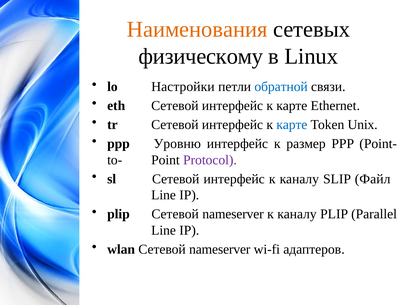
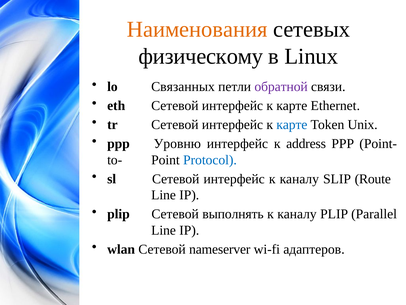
Настройки: Настройки -> Связанных
обратной colour: blue -> purple
размер: размер -> address
Protocol colour: purple -> blue
Файл: Файл -> Route
plip Сетевой nameserver: nameserver -> выполнять
